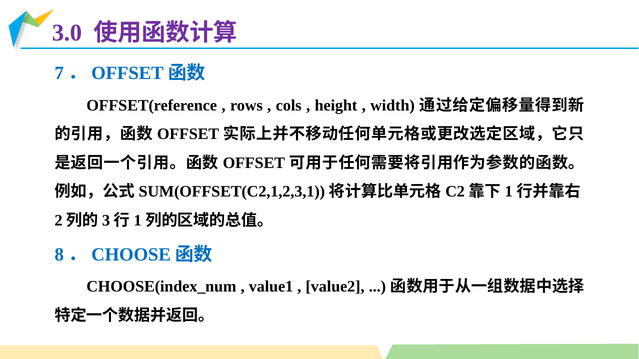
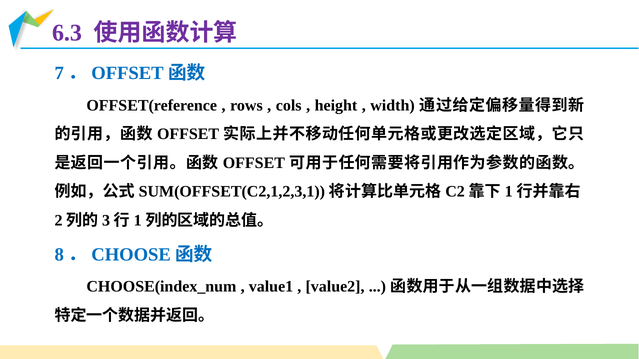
3.0: 3.0 -> 6.3
